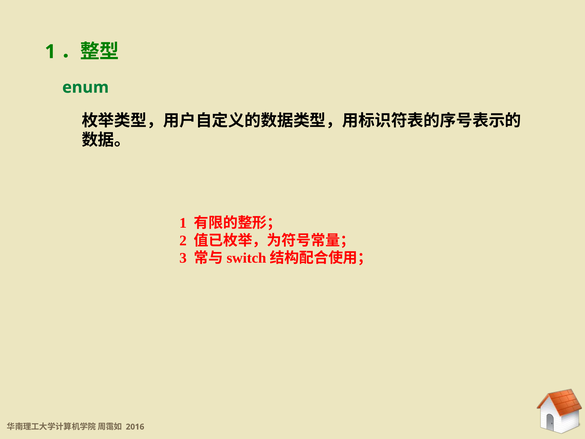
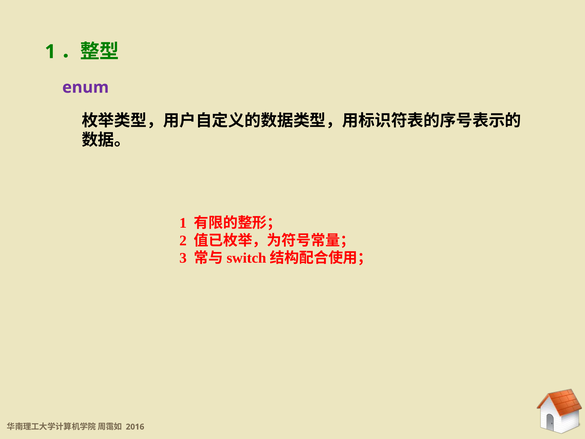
enum colour: green -> purple
